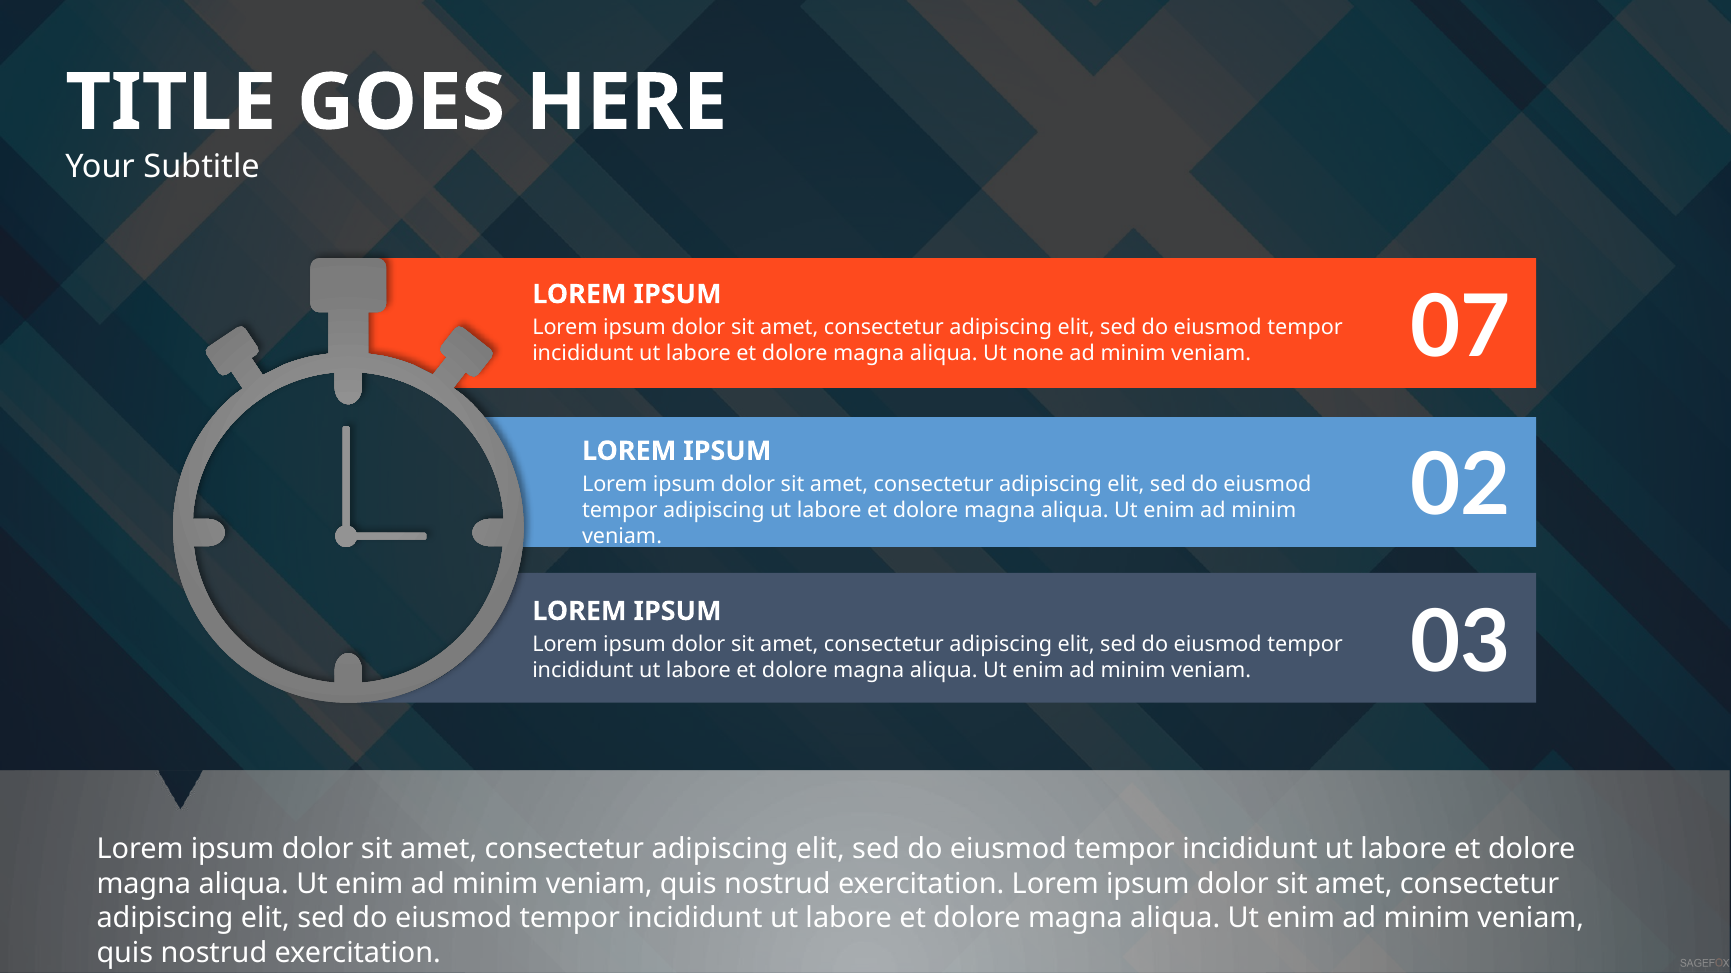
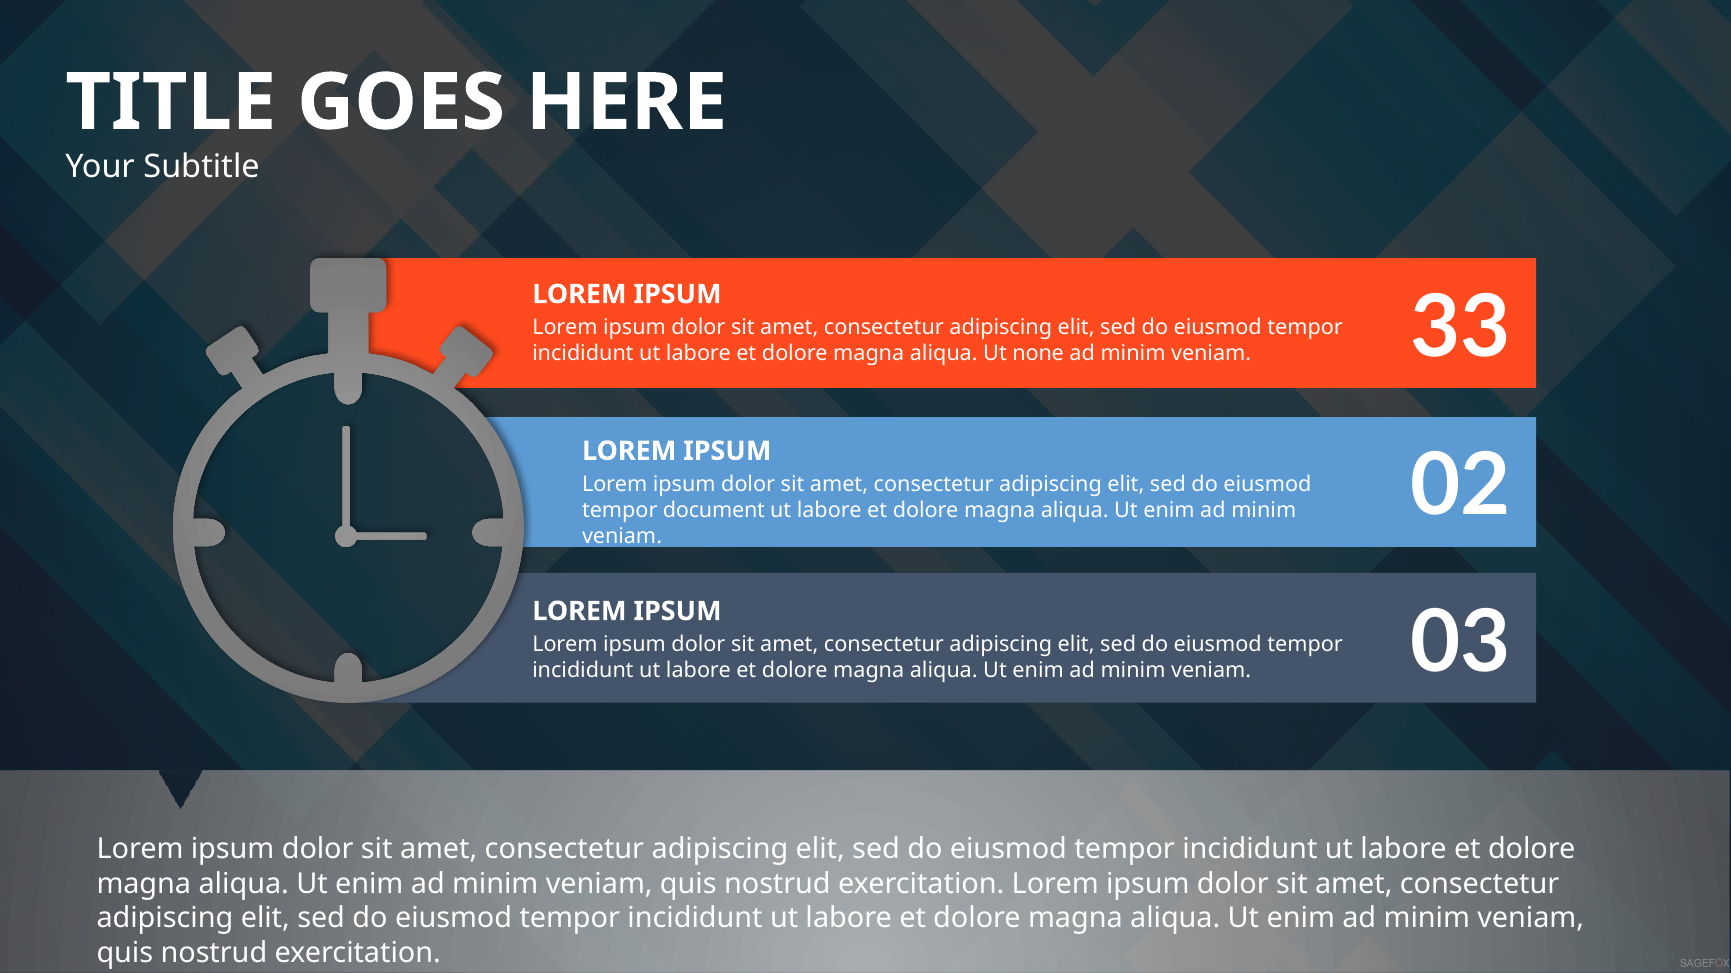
07: 07 -> 33
tempor adipiscing: adipiscing -> document
